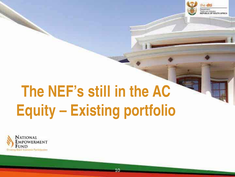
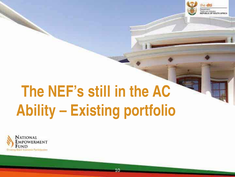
Equity: Equity -> Ability
